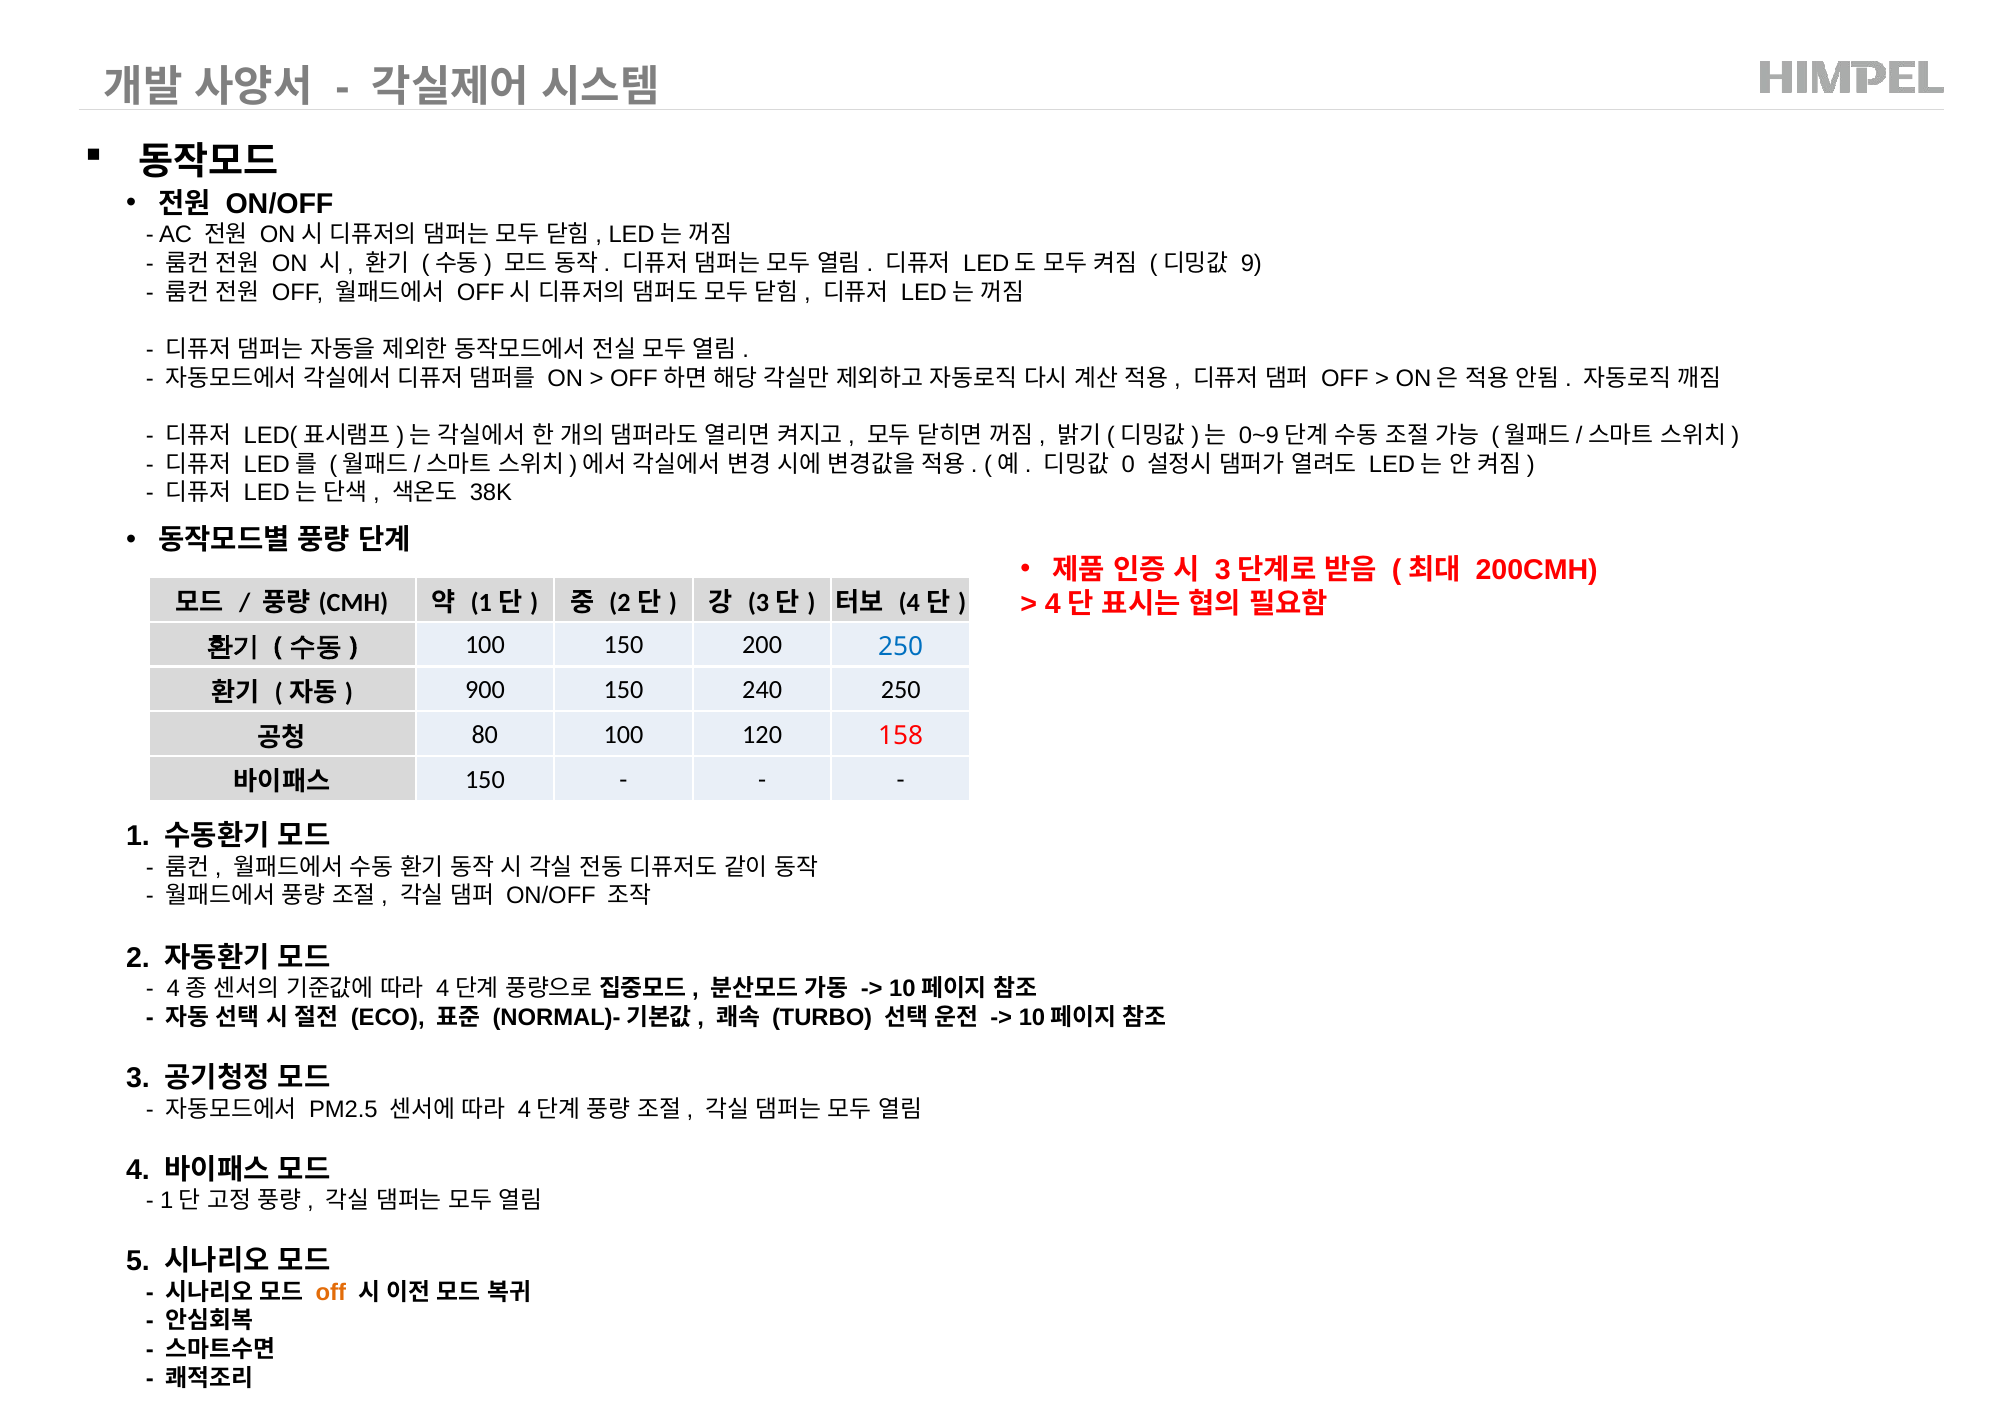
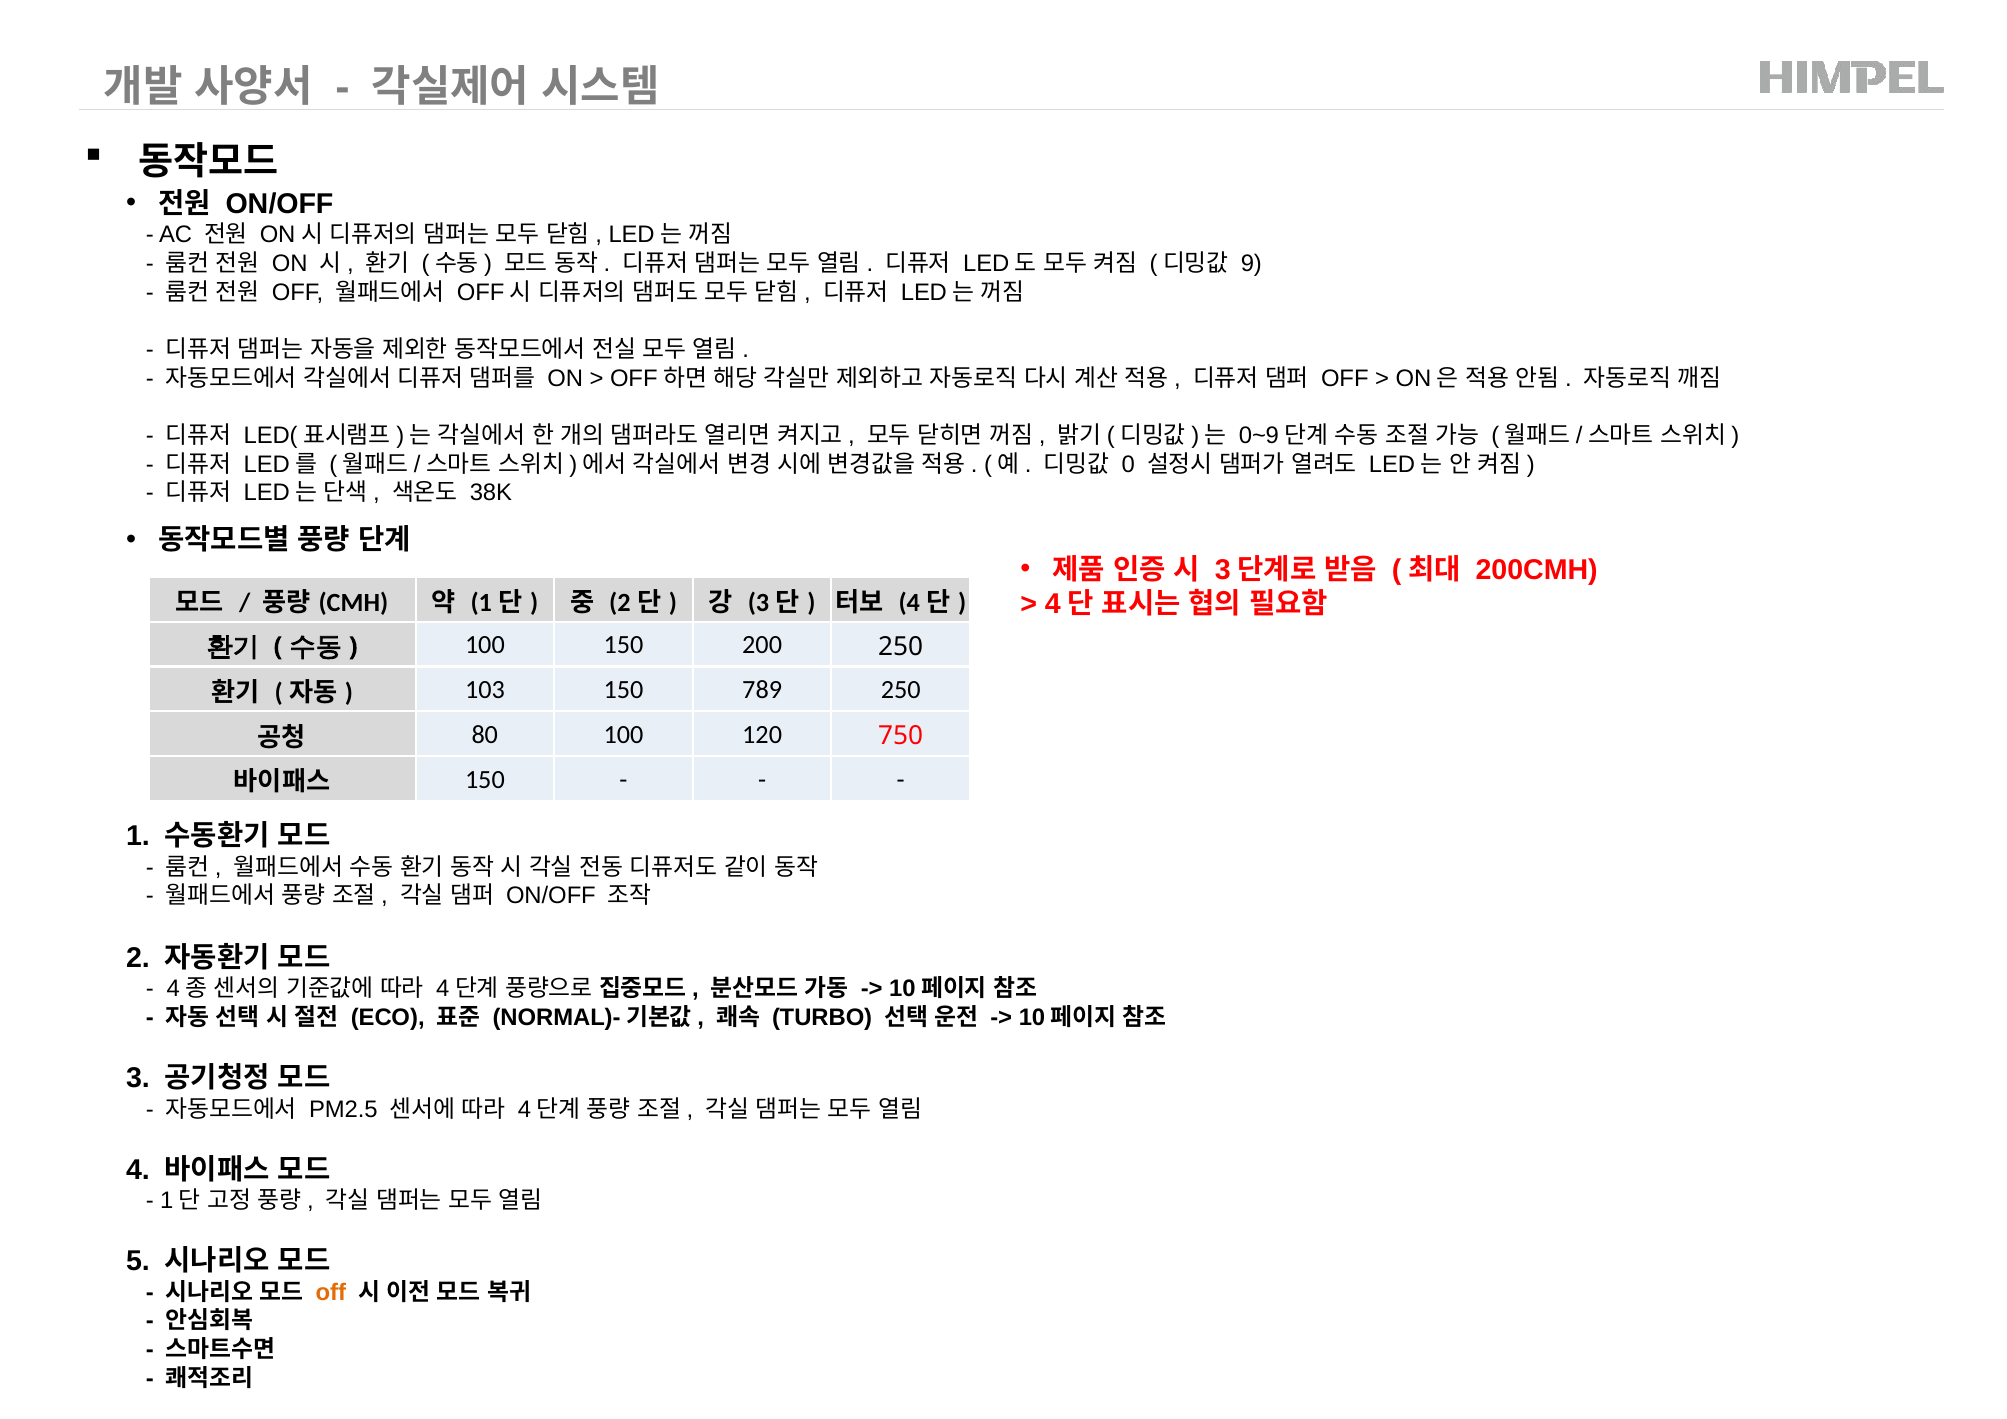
250 at (901, 647) colour: blue -> black
900: 900 -> 103
240: 240 -> 789
158: 158 -> 750
